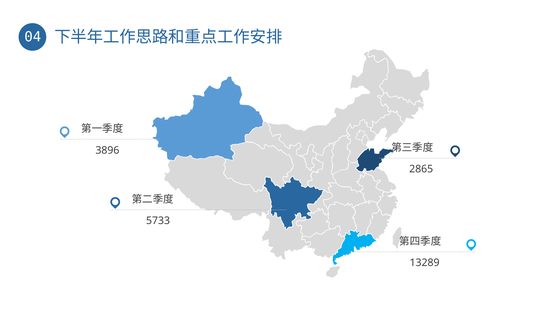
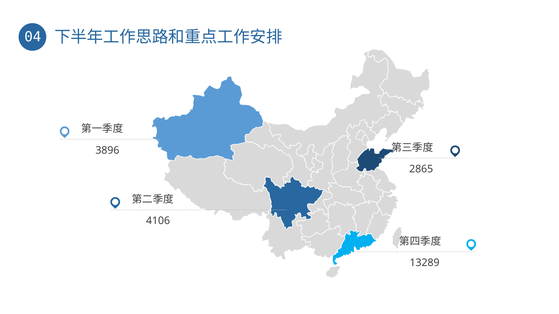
5733: 5733 -> 4106
